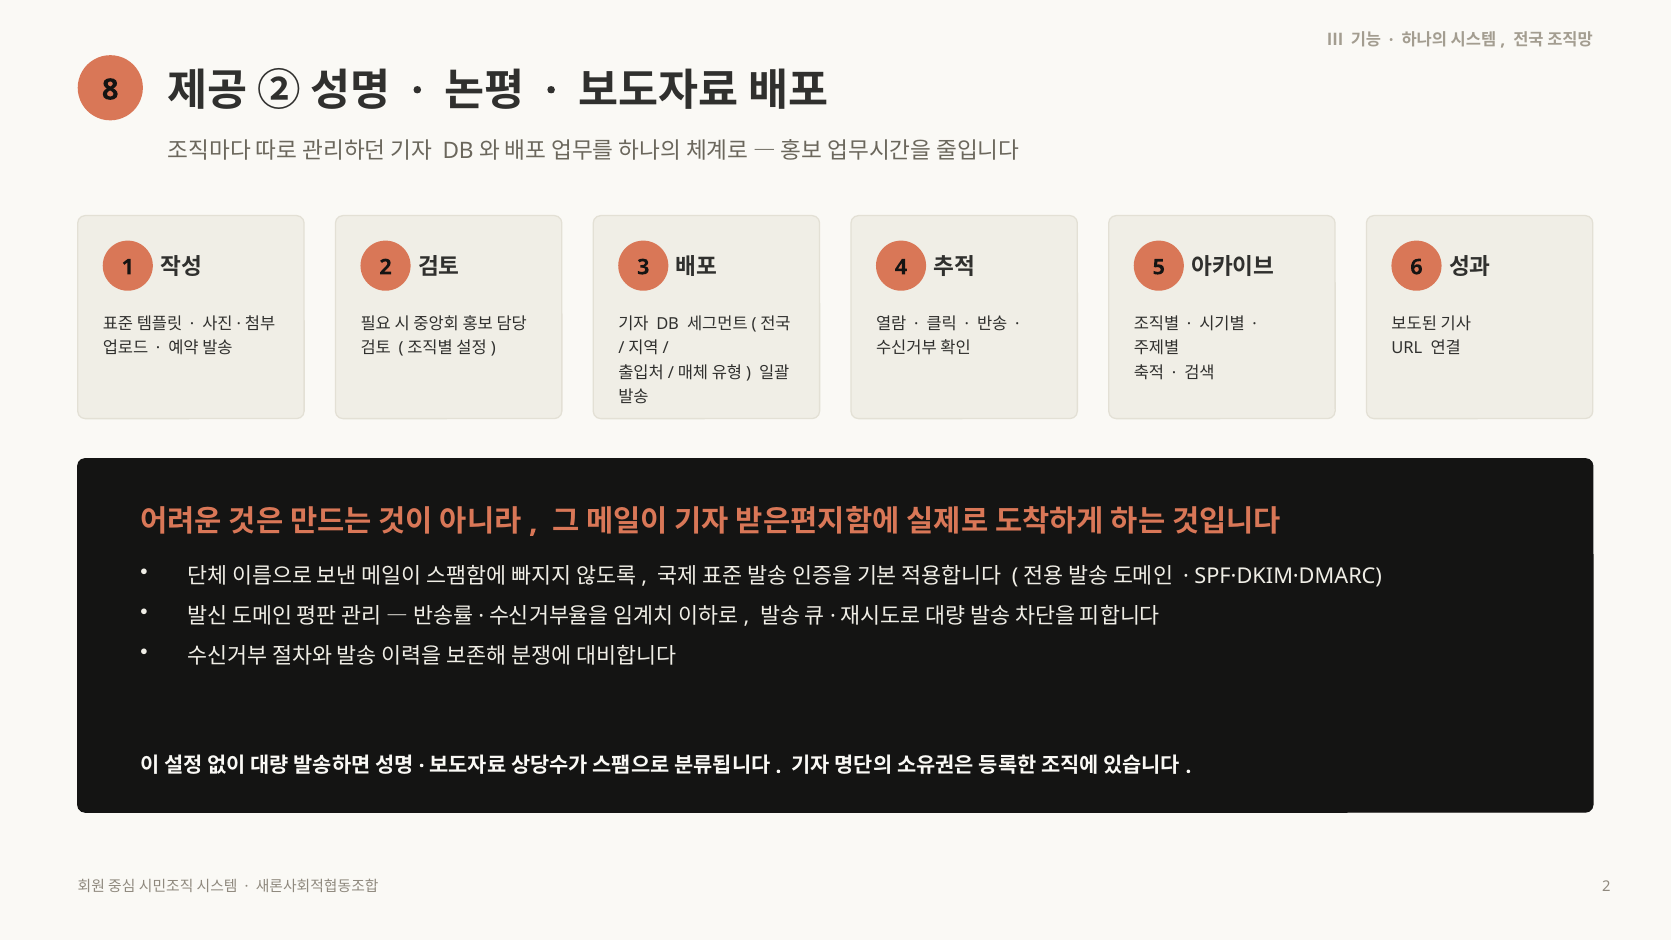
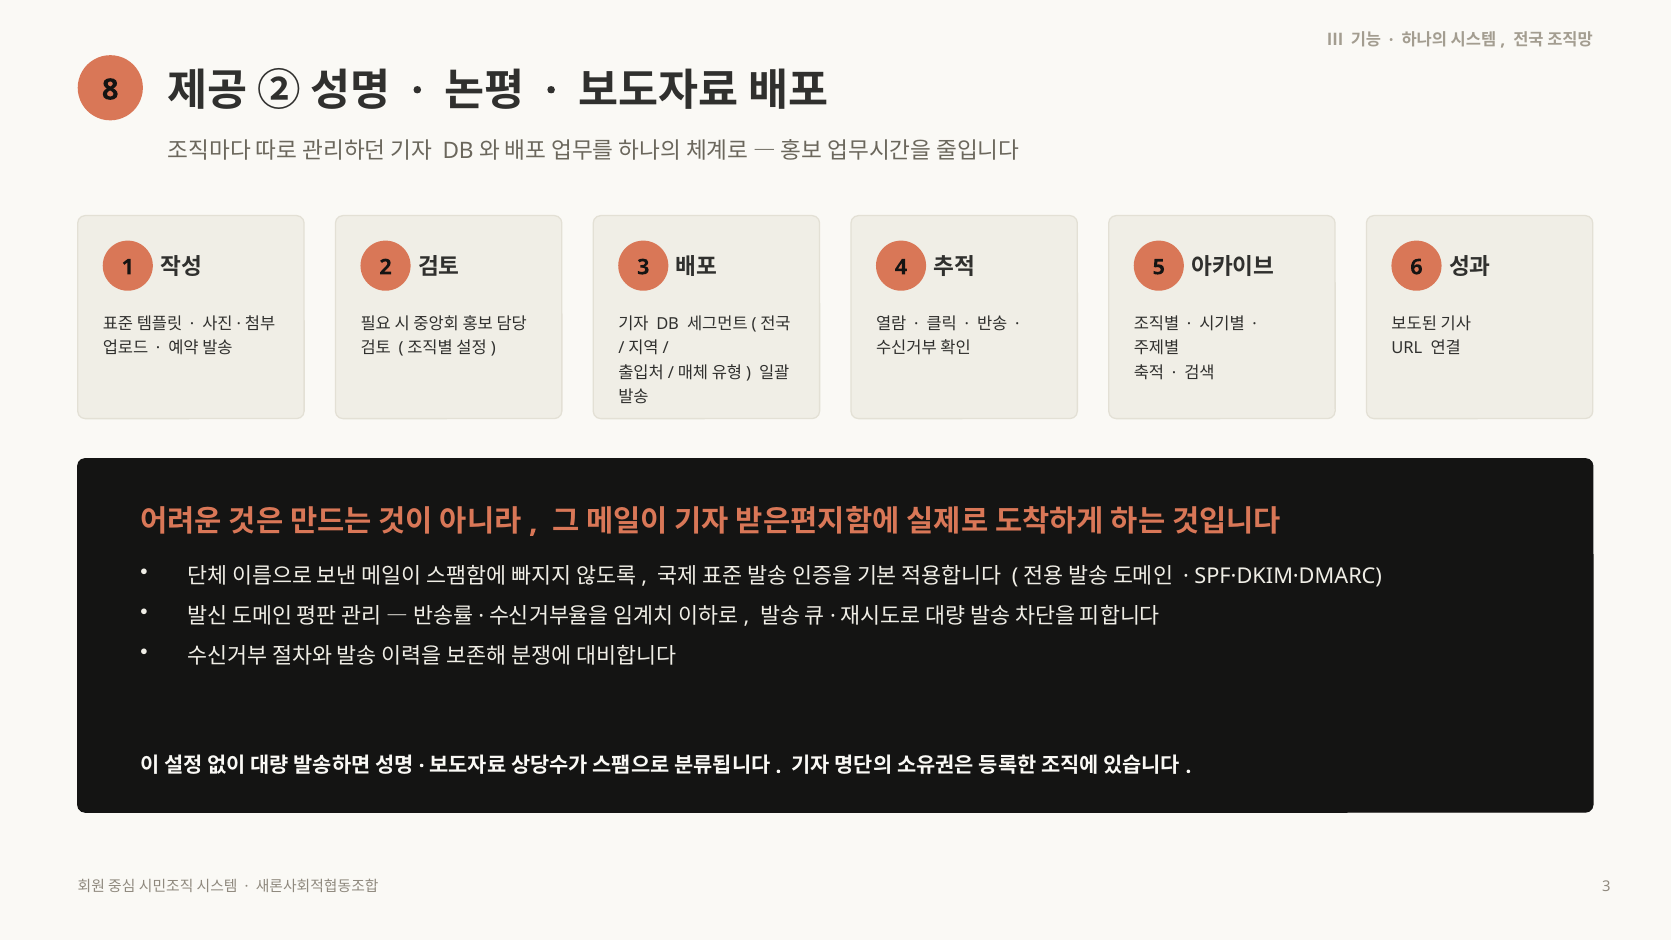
2 at (1606, 887): 2 -> 3
